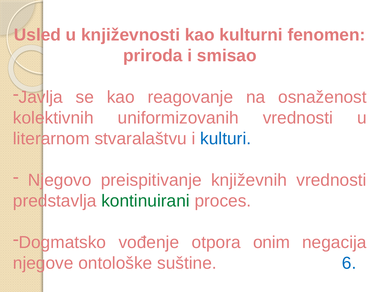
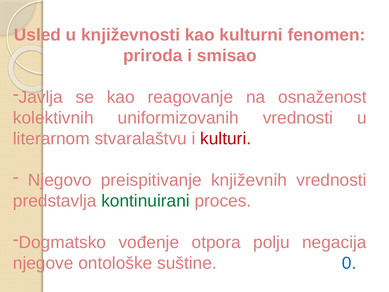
kulturi colour: blue -> red
onim: onim -> polju
6: 6 -> 0
